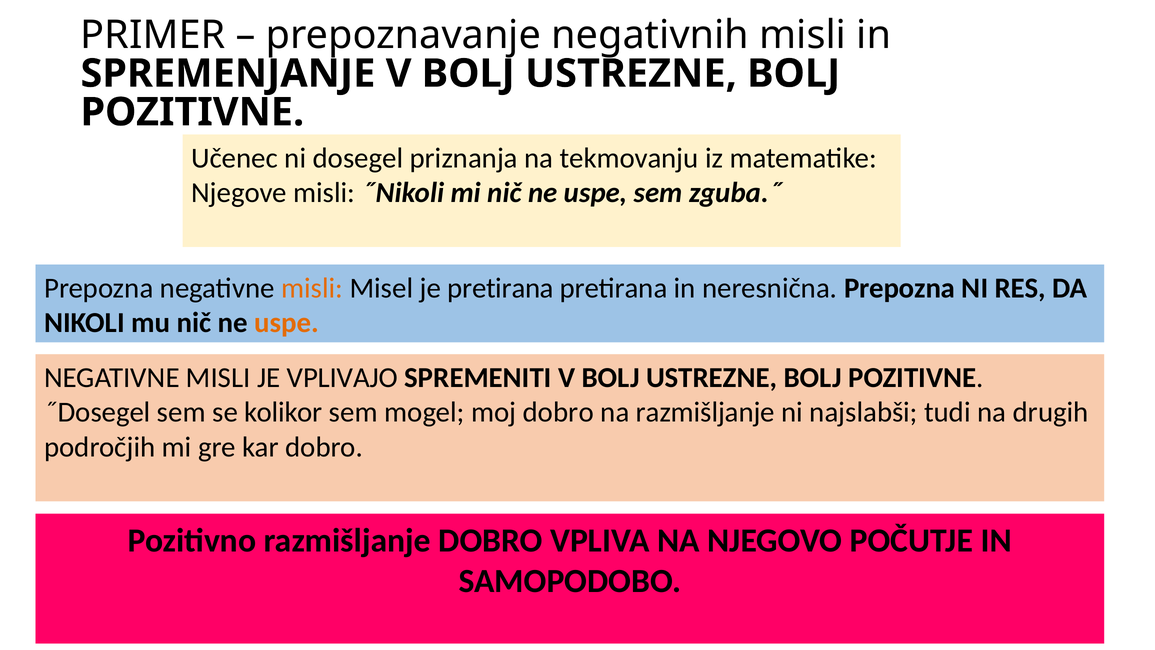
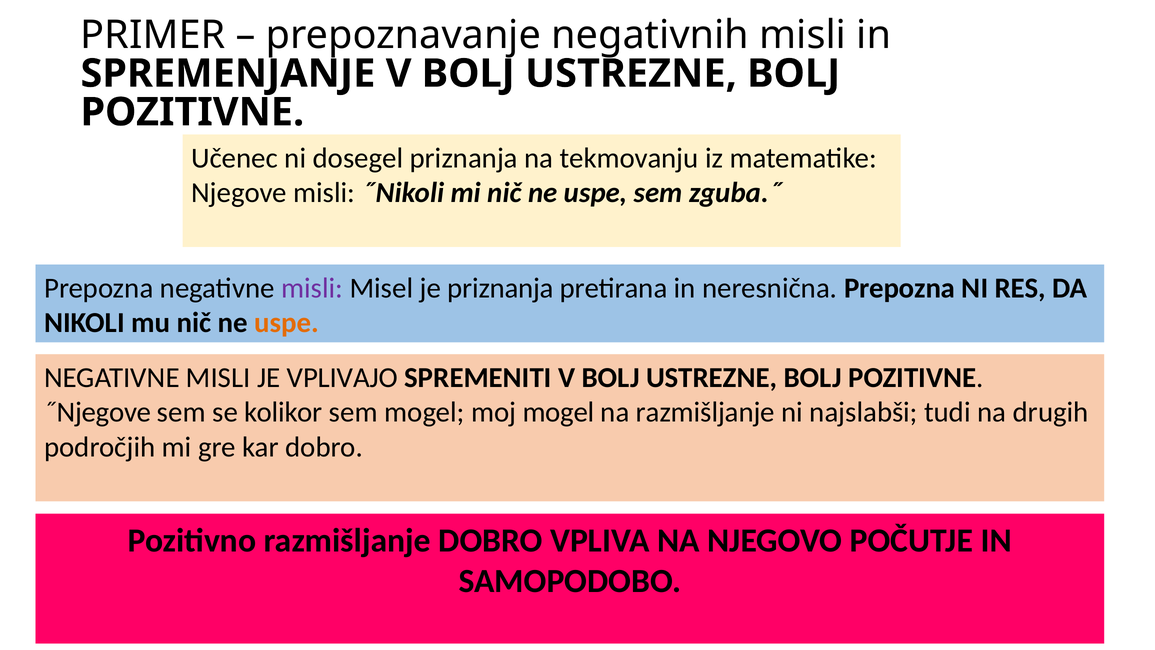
misli at (312, 288) colour: orange -> purple
je pretirana: pretirana -> priznanja
˝Dosegel: ˝Dosegel -> ˝Njegove
moj dobro: dobro -> mogel
